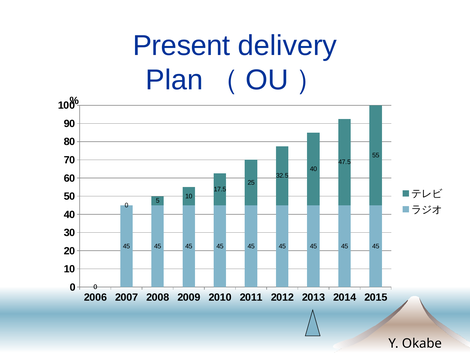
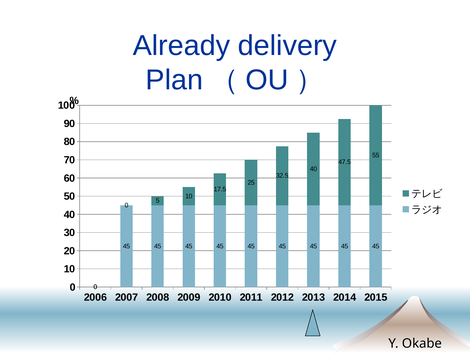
Present: Present -> Already
